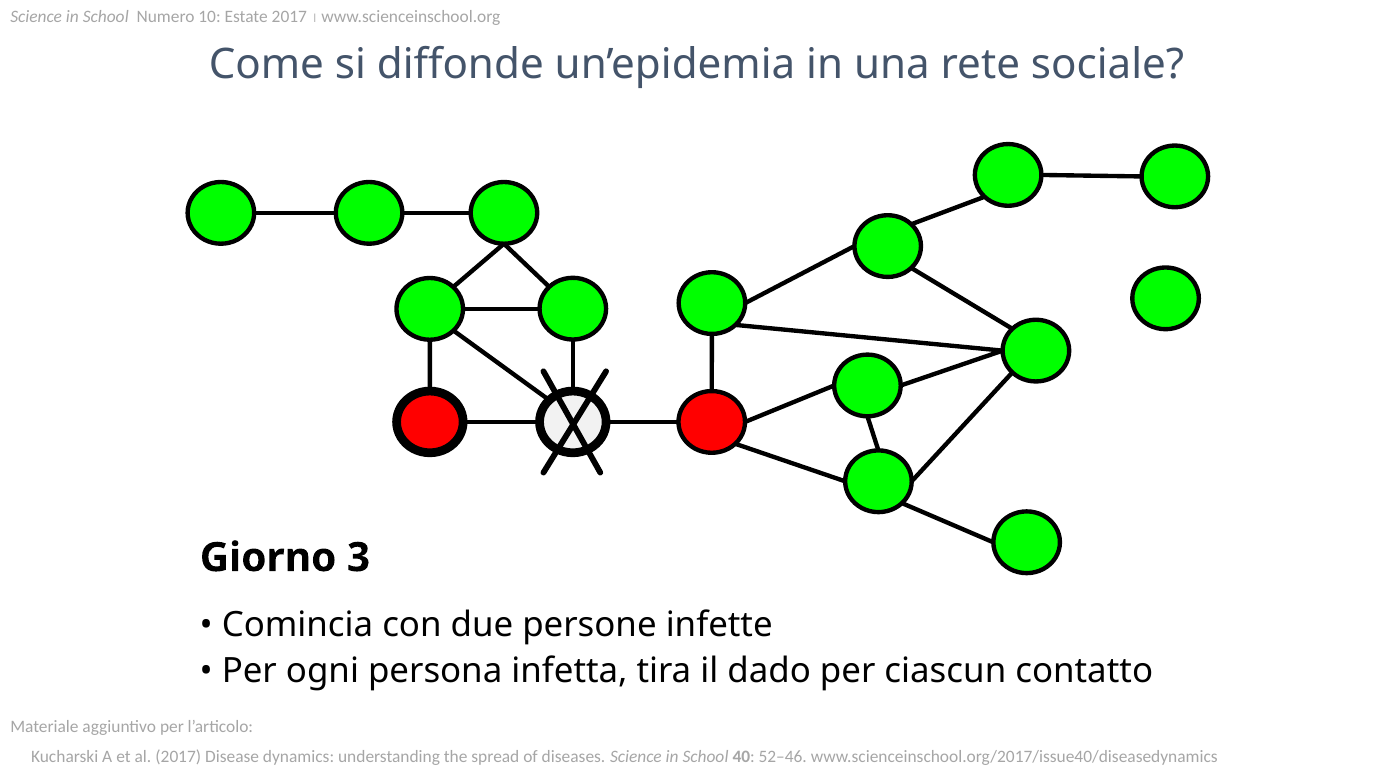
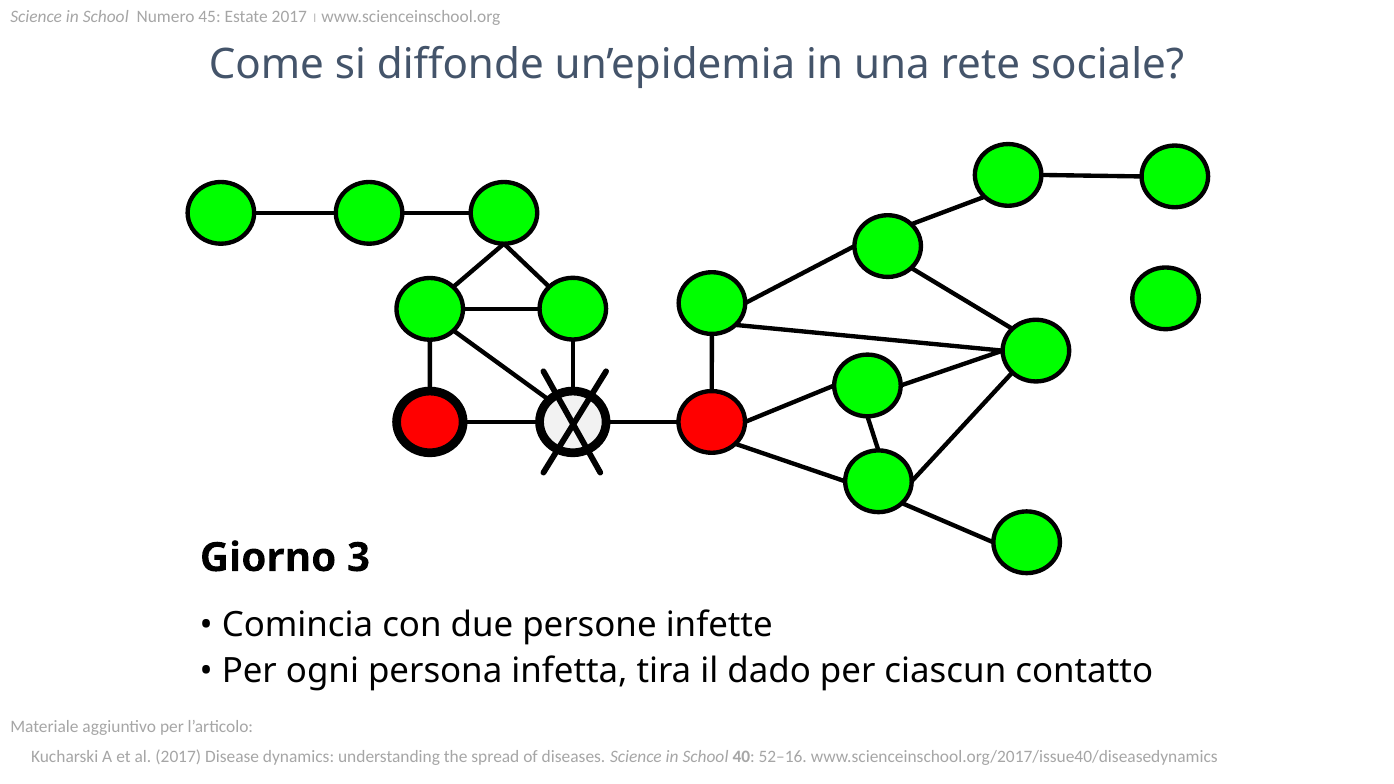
10: 10 -> 45
52–46: 52–46 -> 52–16
